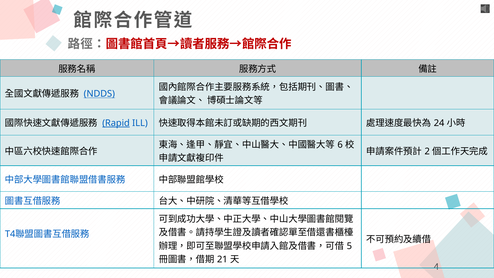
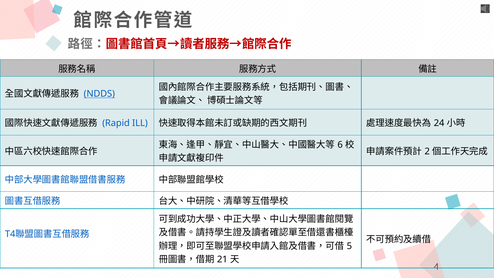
Rapid underline: present -> none
